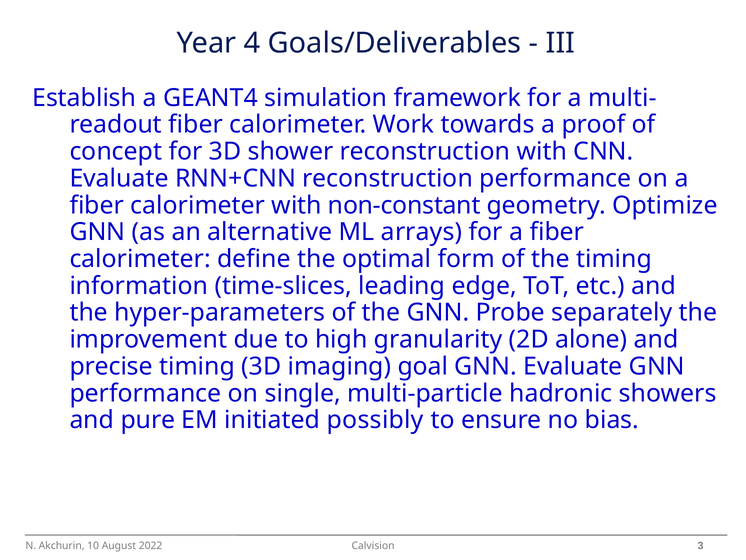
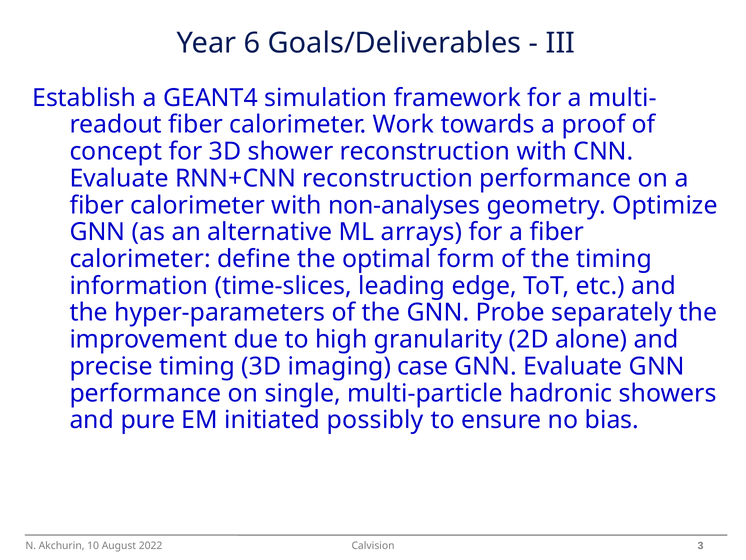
4: 4 -> 6
non-constant: non-constant -> non-analyses
goal: goal -> case
